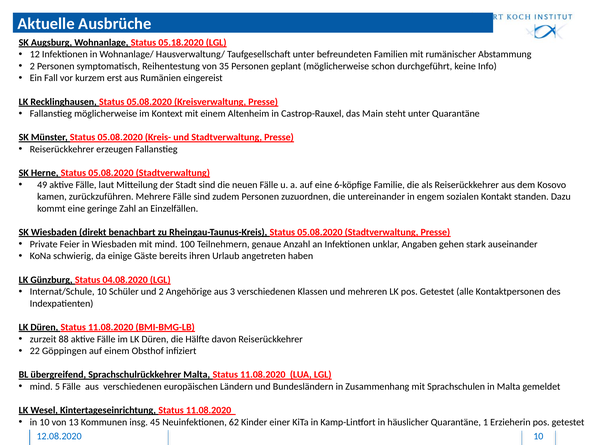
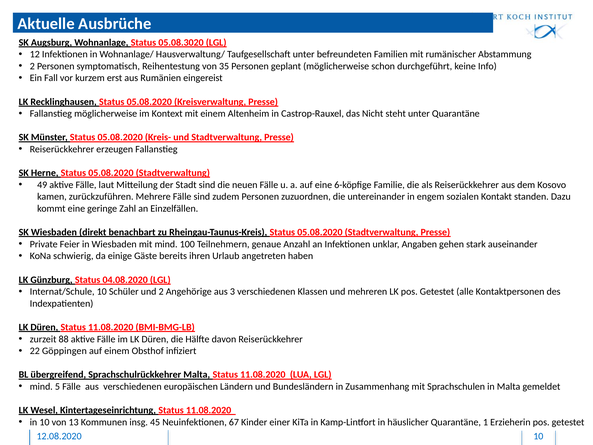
05.18.2020: 05.18.2020 -> 05.08.3020
Main: Main -> Nicht
62: 62 -> 67
